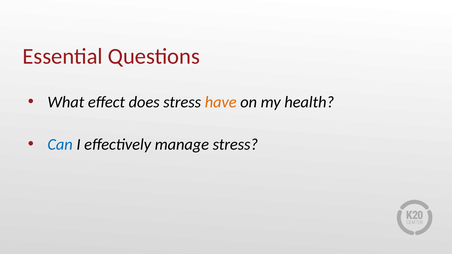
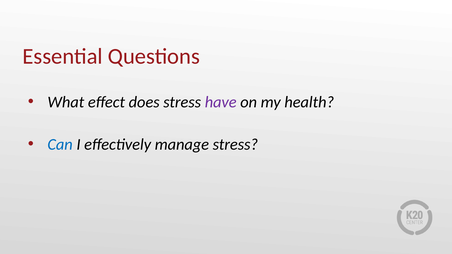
have colour: orange -> purple
